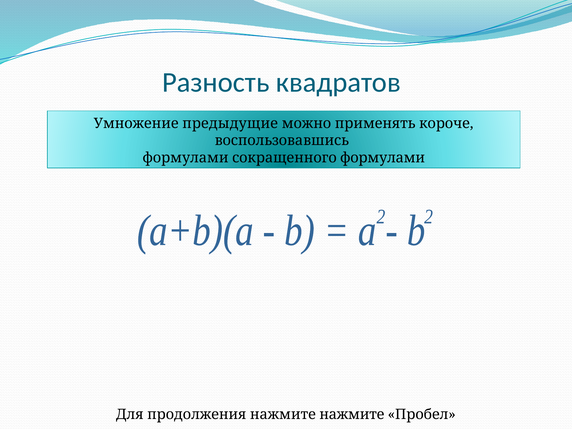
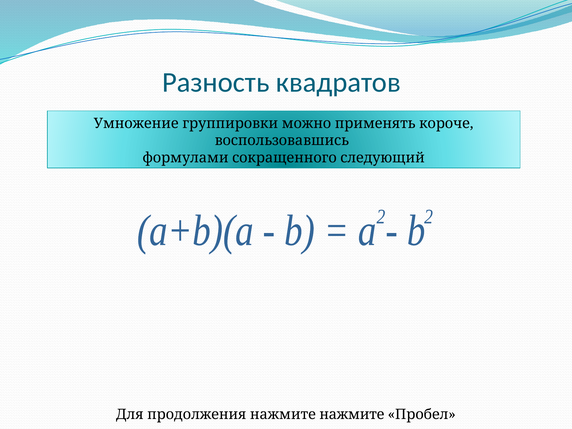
предыдущие: предыдущие -> группировки
сокращенного формулами: формулами -> следующий
